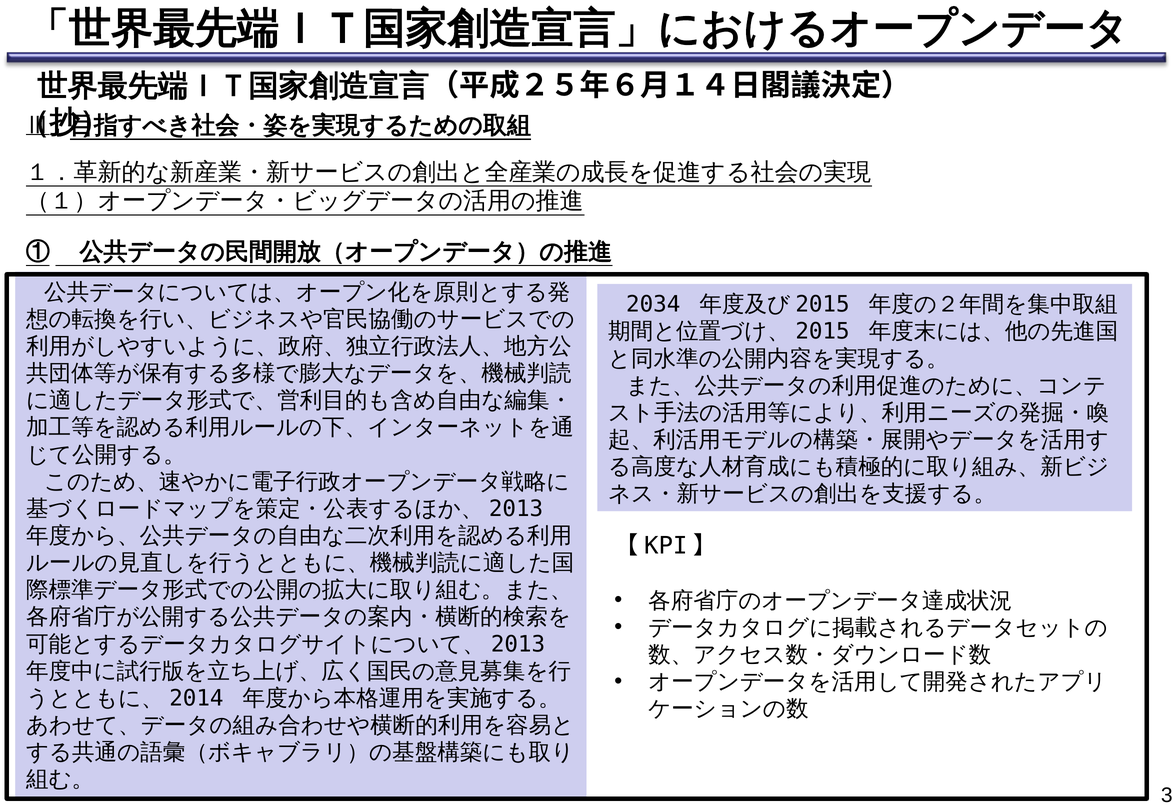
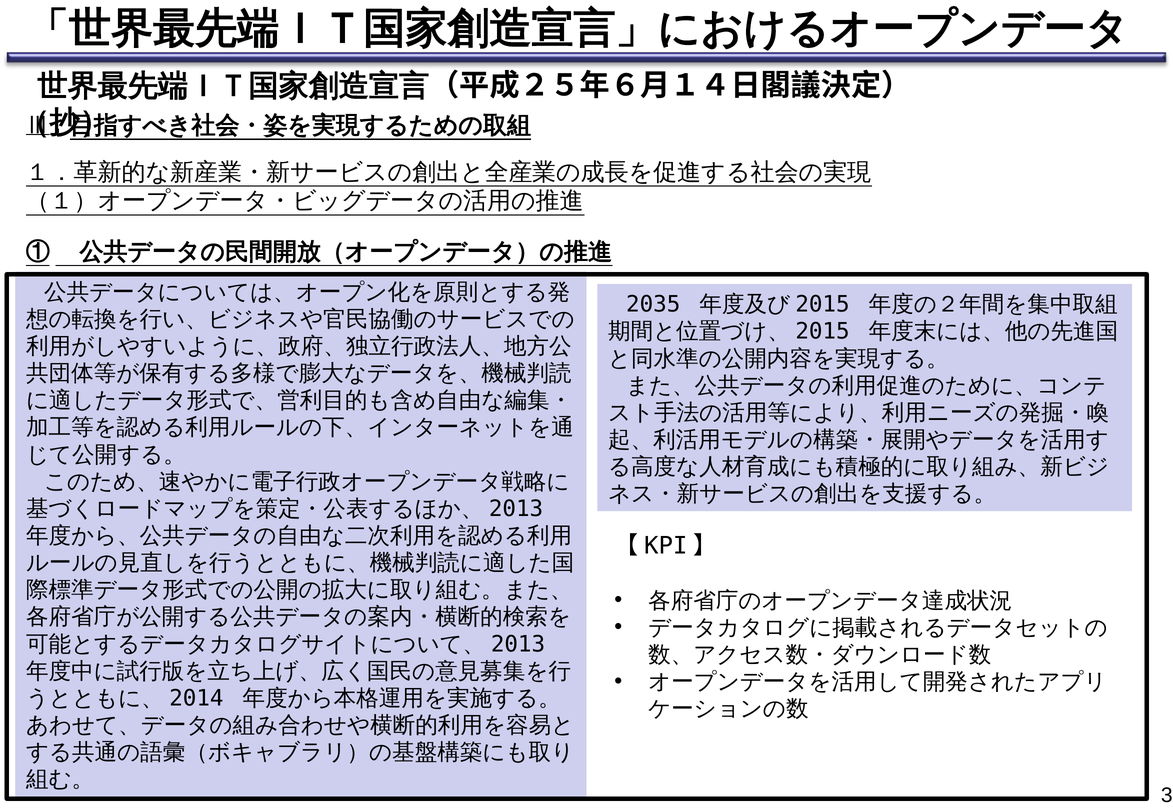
2034: 2034 -> 2035
